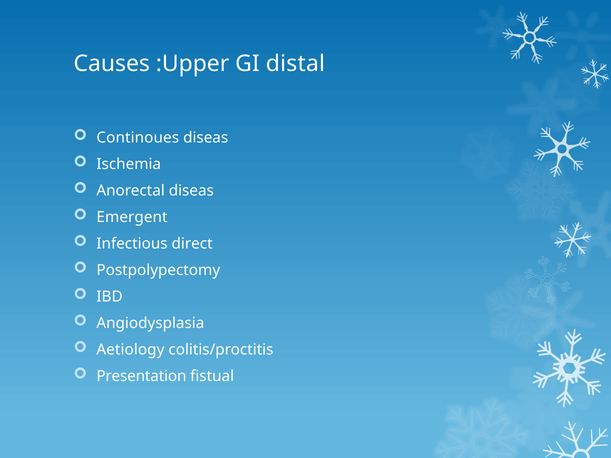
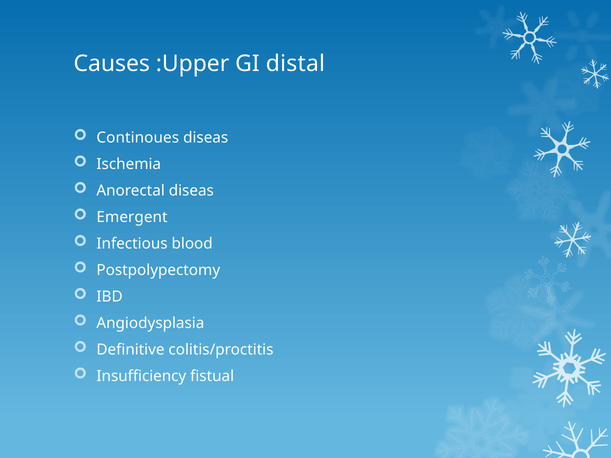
direct: direct -> blood
Aetiology: Aetiology -> Definitive
Presentation: Presentation -> Insufficiency
